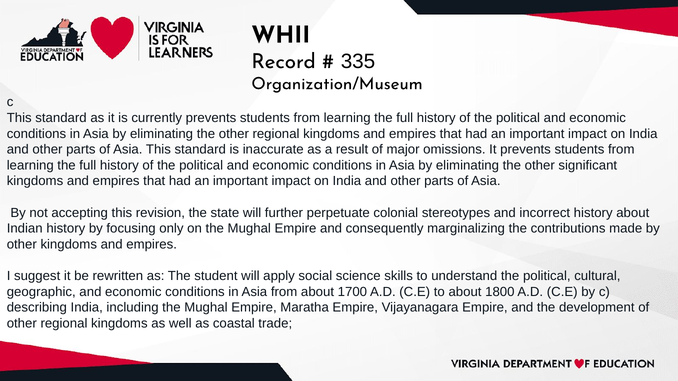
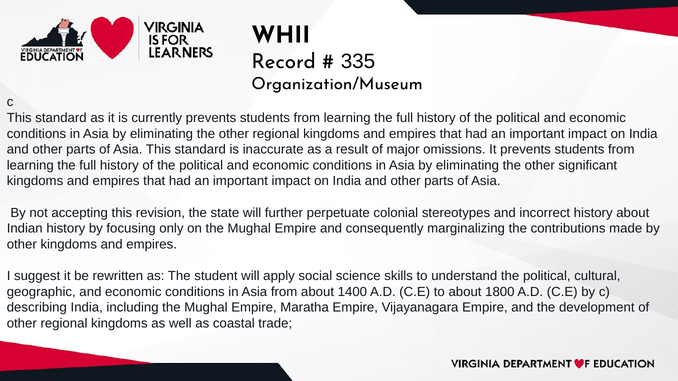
1700: 1700 -> 1400
